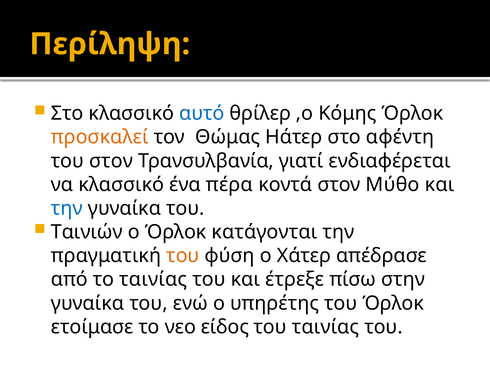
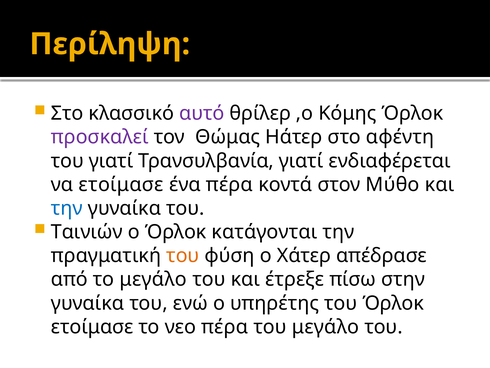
αυτό colour: blue -> purple
προσκαλεί colour: orange -> purple
του στον: στον -> γιατί
να κλασσικό: κλασσικό -> ετοίμασε
το ταινίας: ταινίας -> μεγάλο
νεο είδος: είδος -> πέρα
του ταινίας: ταινίας -> μεγάλο
